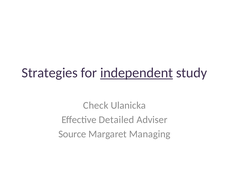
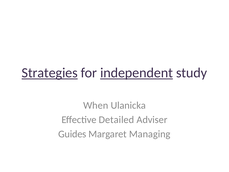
Strategies underline: none -> present
Check: Check -> When
Source: Source -> Guides
